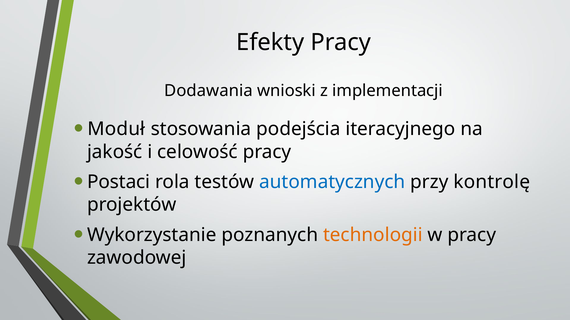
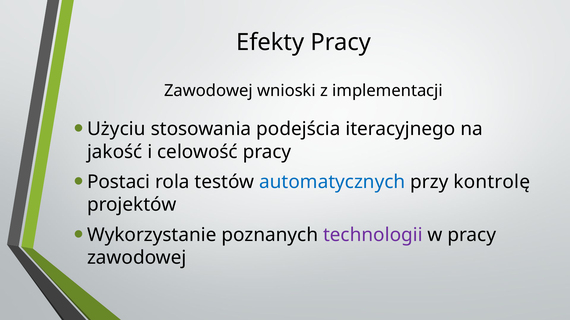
Dodawania at (208, 91): Dodawania -> Zawodowej
Moduł: Moduł -> Użyciu
technologii colour: orange -> purple
